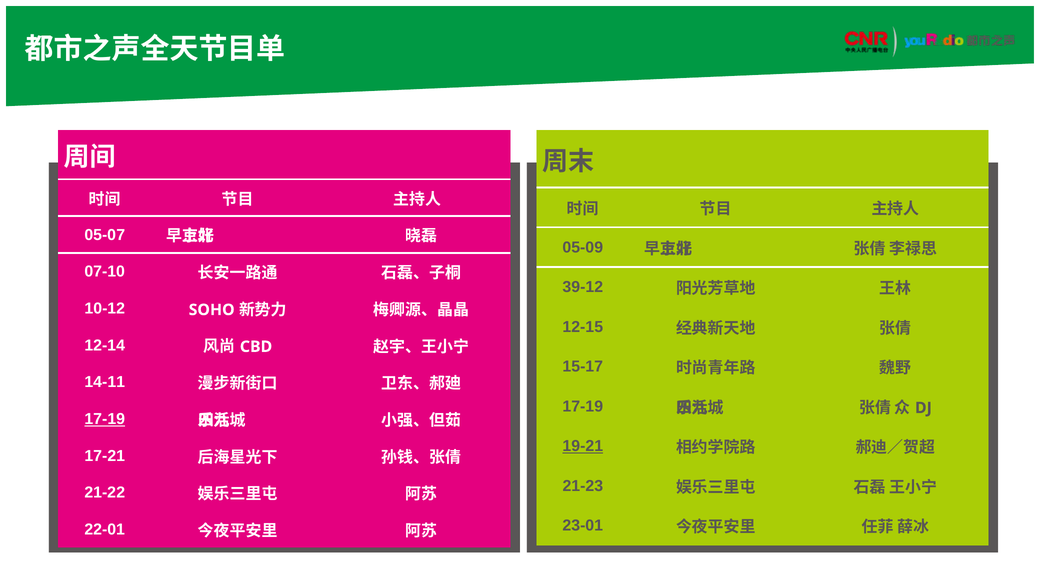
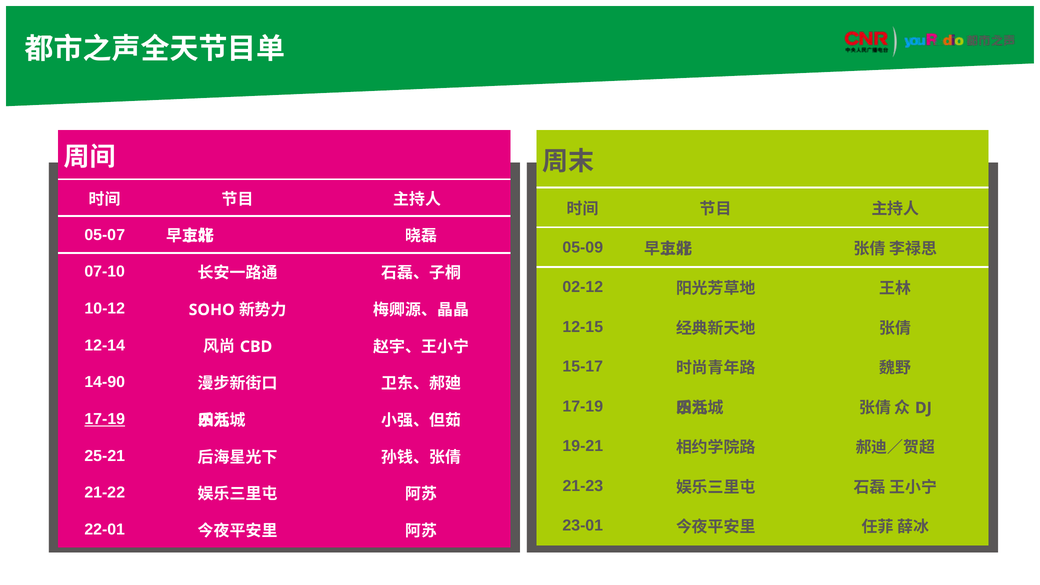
39-12: 39-12 -> 02-12
14-11: 14-11 -> 14-90
19-21 underline: present -> none
17-21: 17-21 -> 25-21
